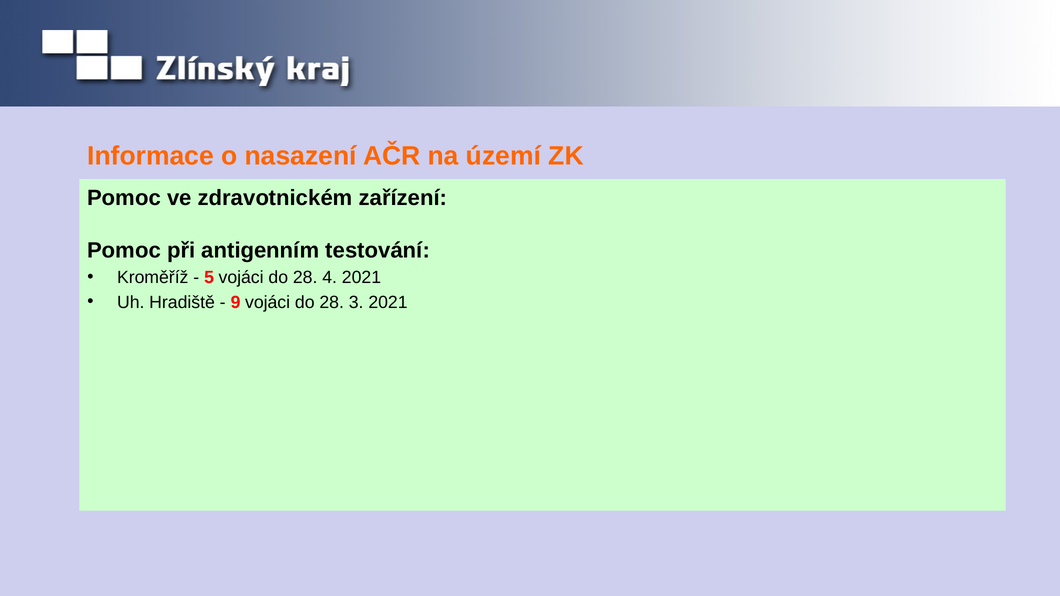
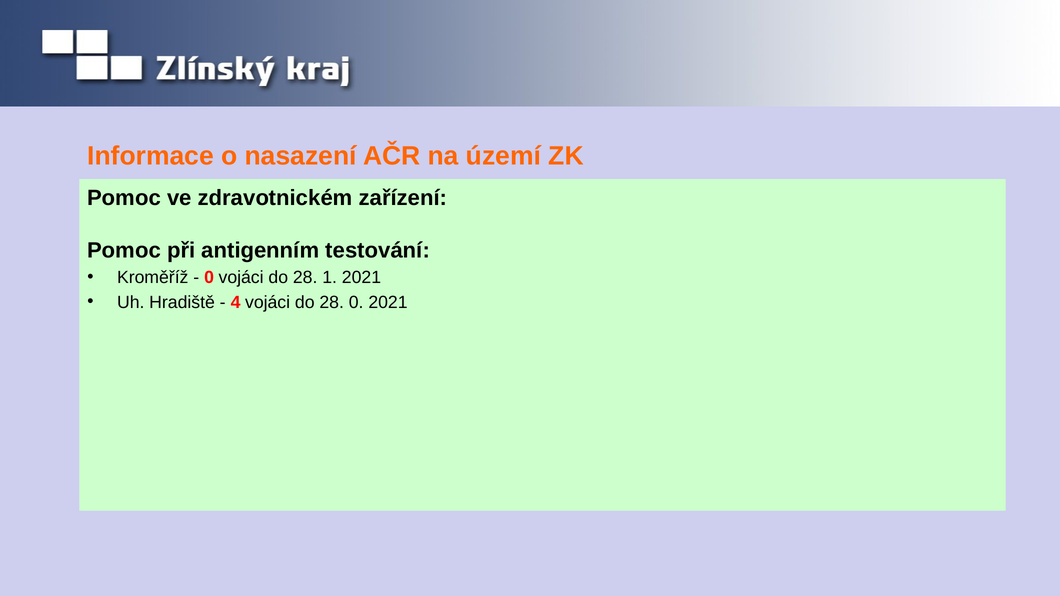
5 at (209, 278): 5 -> 0
4: 4 -> 1
9: 9 -> 4
28 3: 3 -> 0
